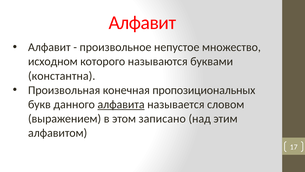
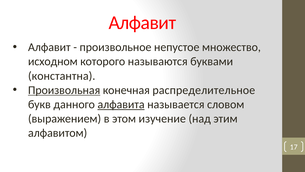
Произвольная underline: none -> present
пропозициональных: пропозициональных -> распределительное
записано: записано -> изучение
